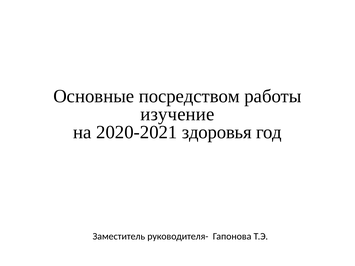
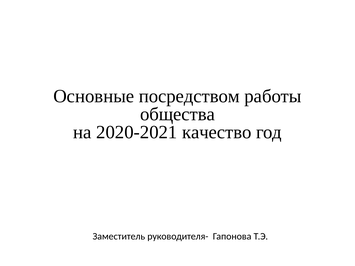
изучение: изучение -> общества
здоровья: здоровья -> качество
